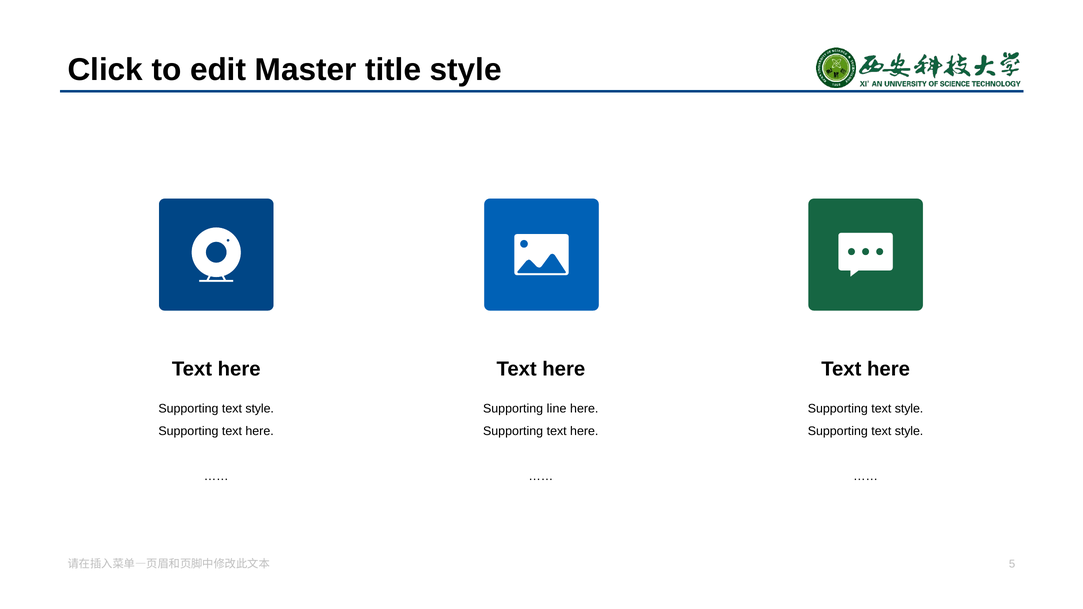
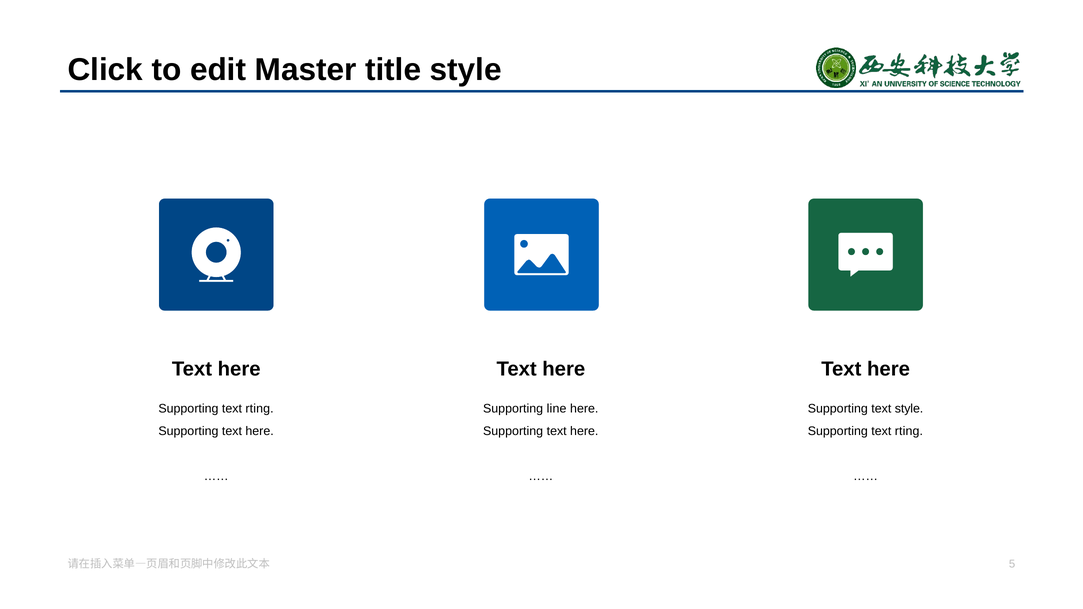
style at (260, 409): style -> rting
style at (909, 431): style -> rting
